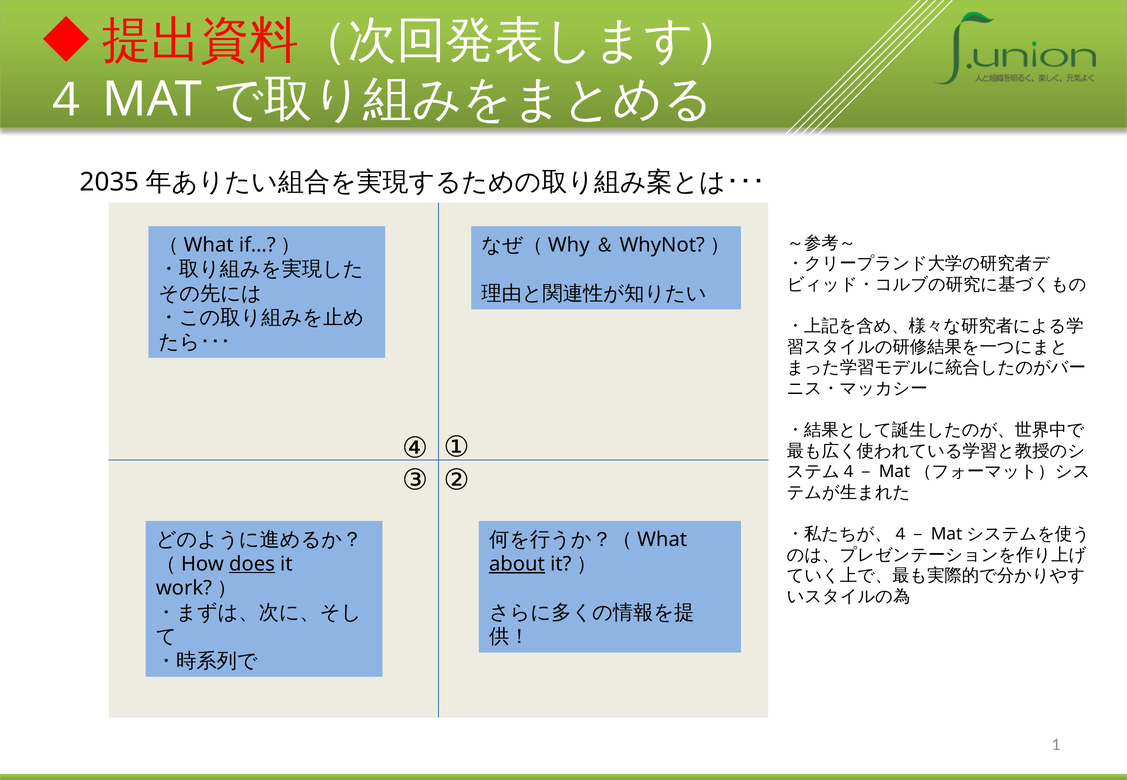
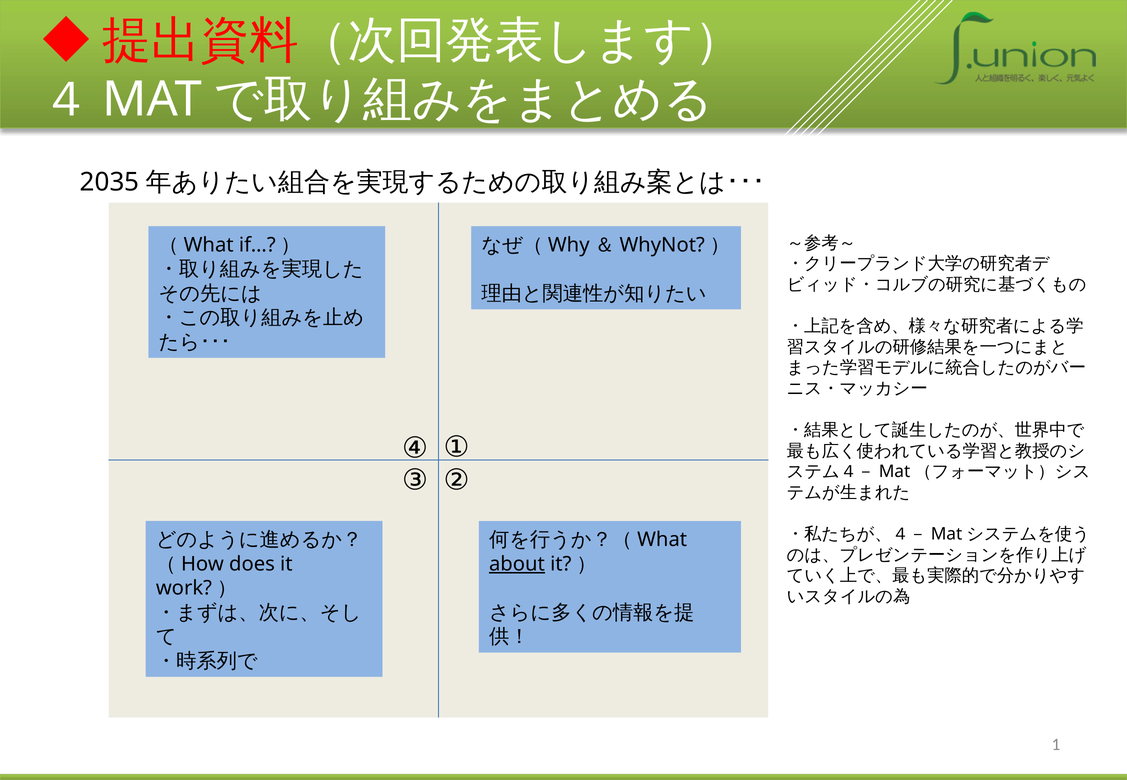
does underline: present -> none
